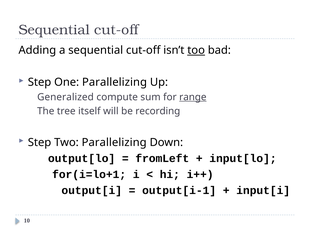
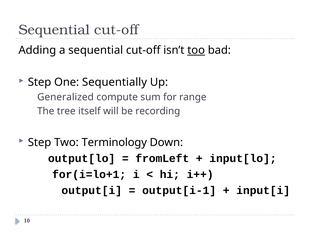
One Parallelizing: Parallelizing -> Sequentially
range underline: present -> none
Two Parallelizing: Parallelizing -> Terminology
